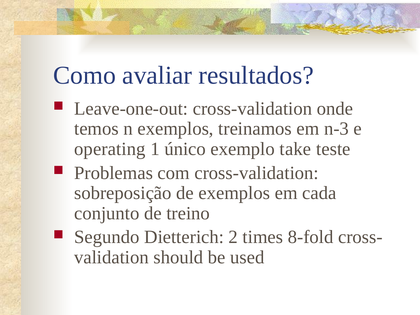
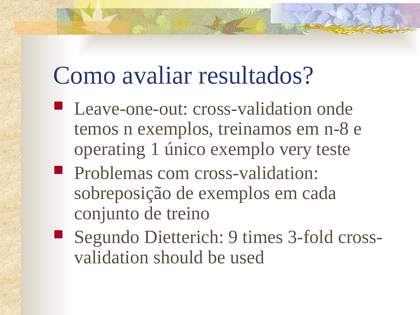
n-3: n-3 -> n-8
take: take -> very
2: 2 -> 9
8-fold: 8-fold -> 3-fold
